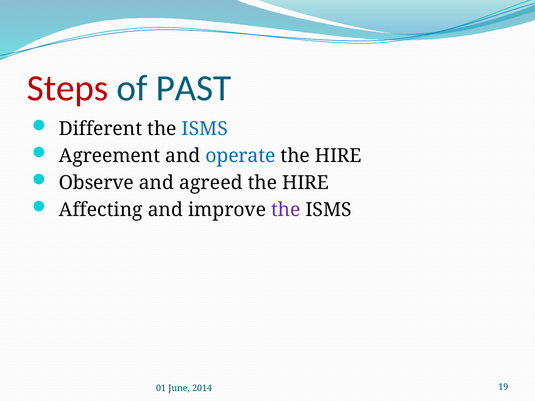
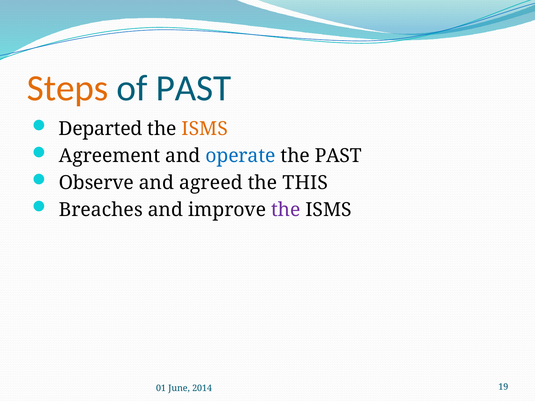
Steps colour: red -> orange
Different: Different -> Departed
ISMS at (205, 129) colour: blue -> orange
HIRE at (338, 156): HIRE -> PAST
HIRE at (306, 183): HIRE -> THIS
Affecting: Affecting -> Breaches
